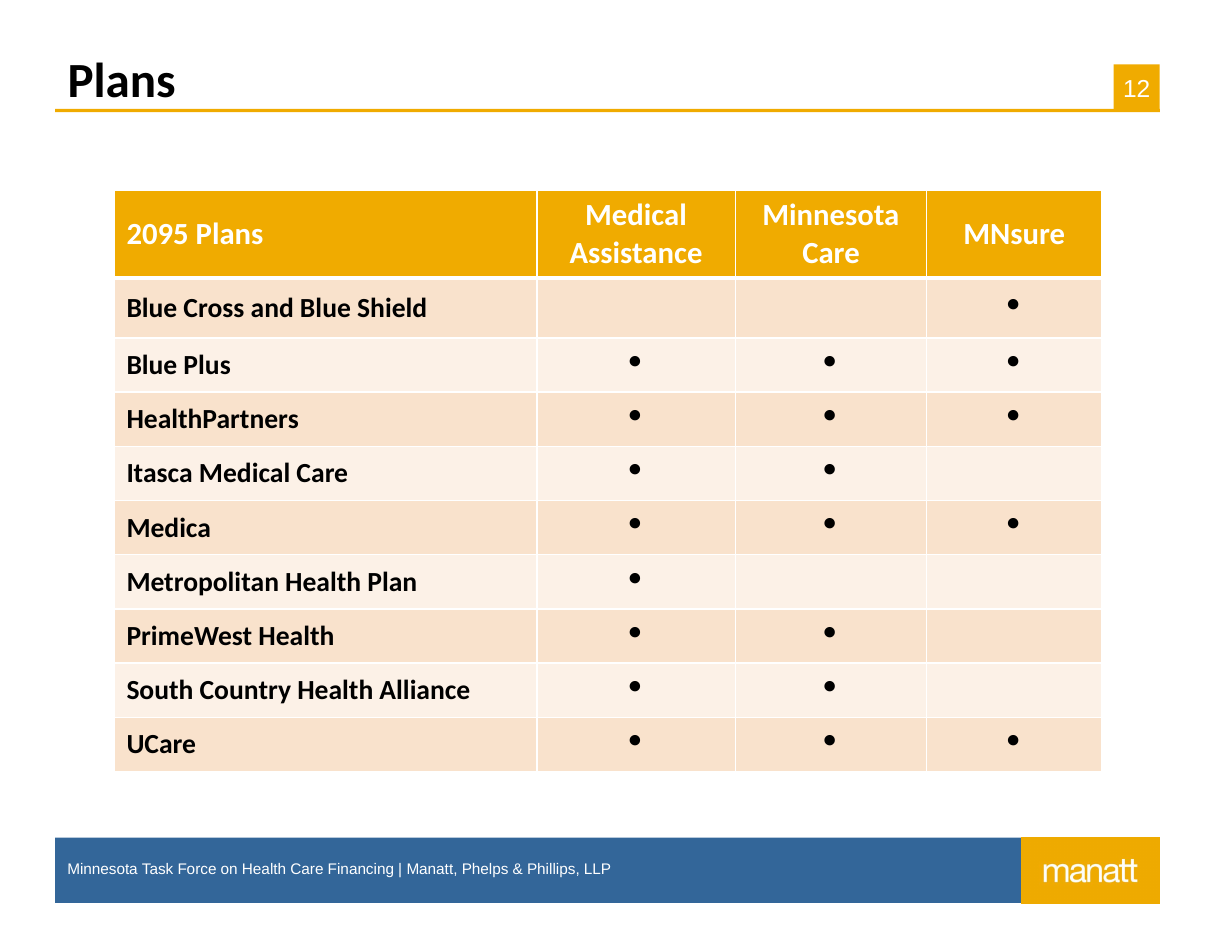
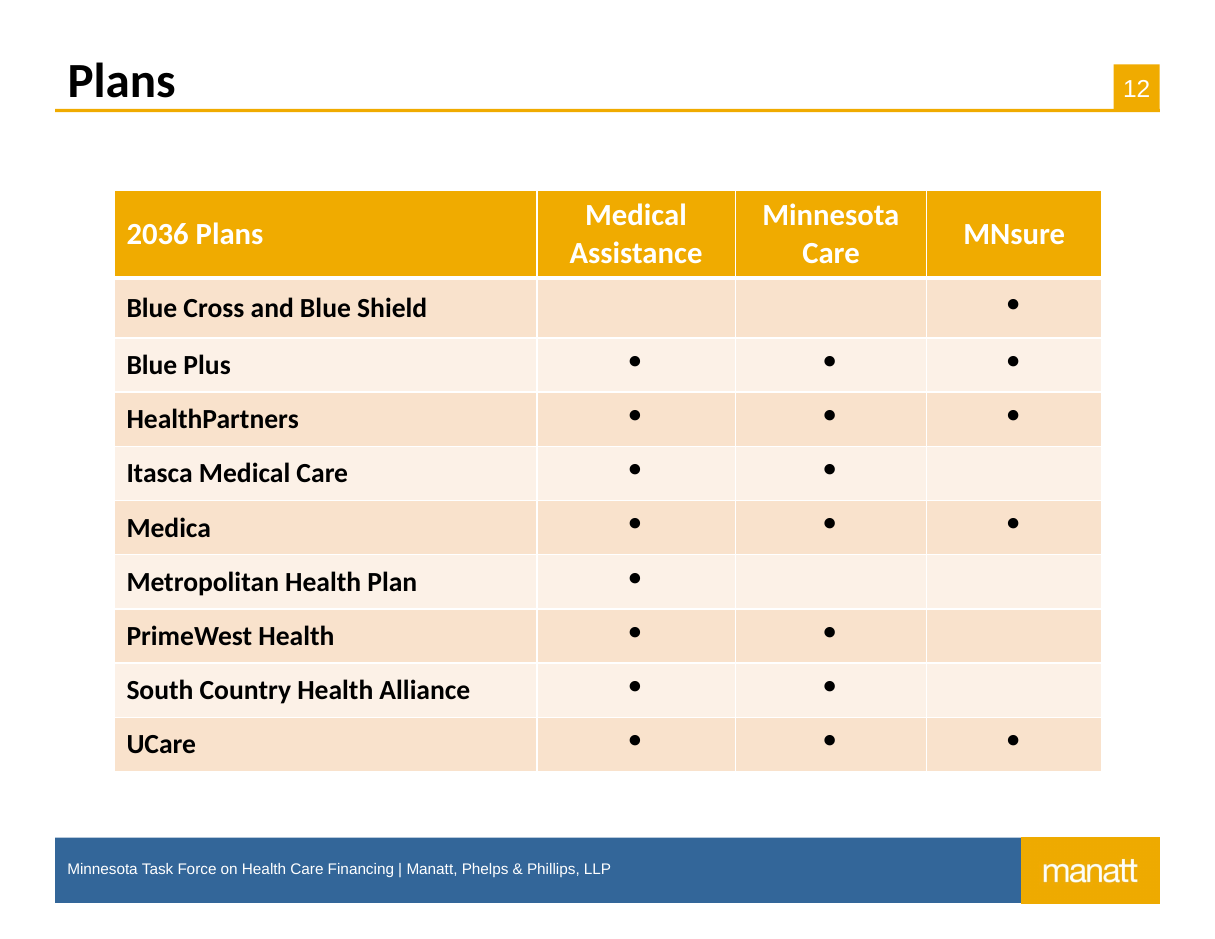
2095: 2095 -> 2036
